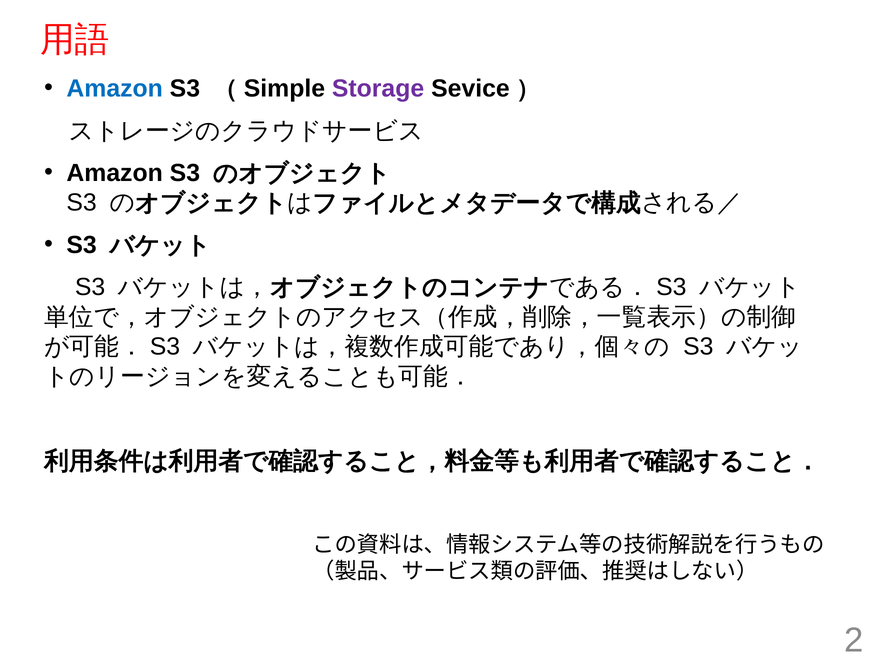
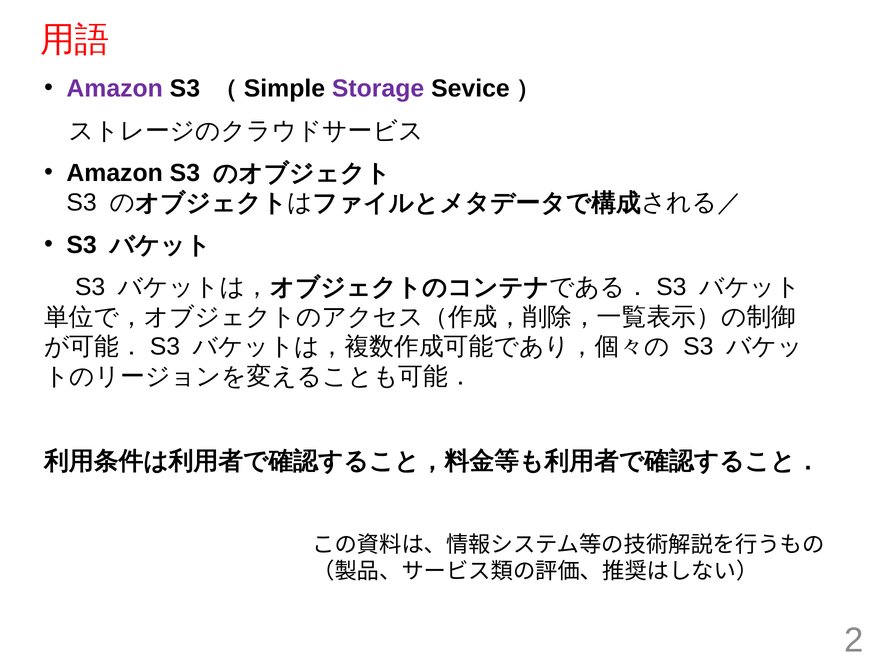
Amazon at (115, 89) colour: blue -> purple
